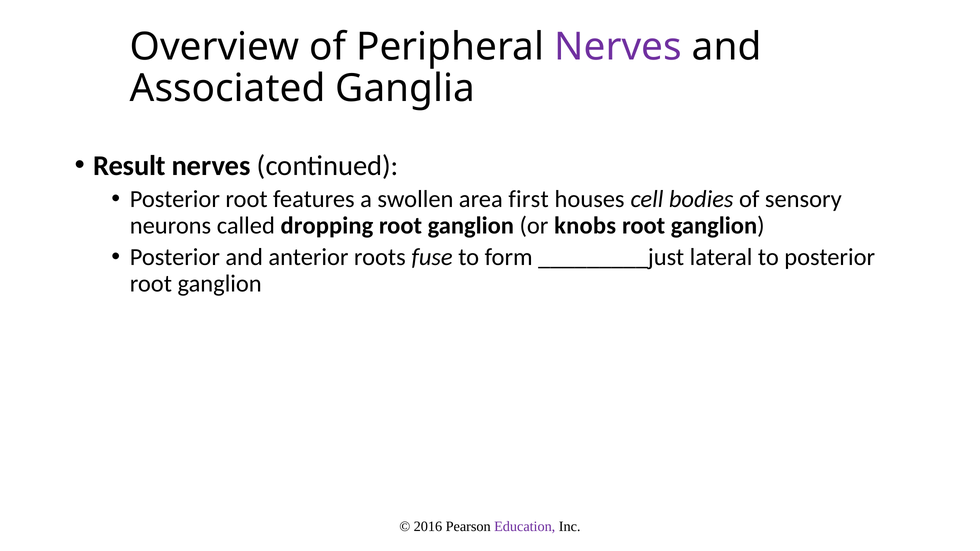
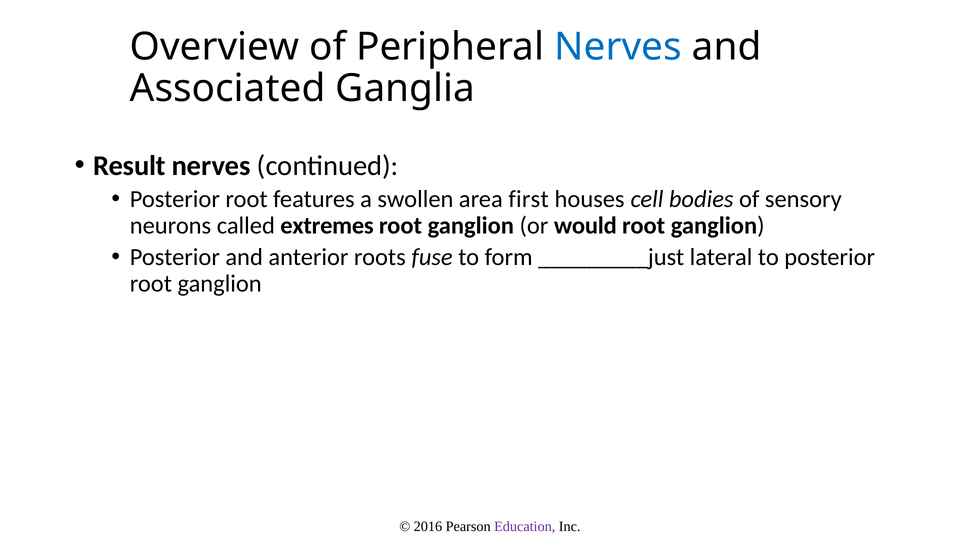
Nerves at (618, 47) colour: purple -> blue
dropping: dropping -> extremes
knobs: knobs -> would
